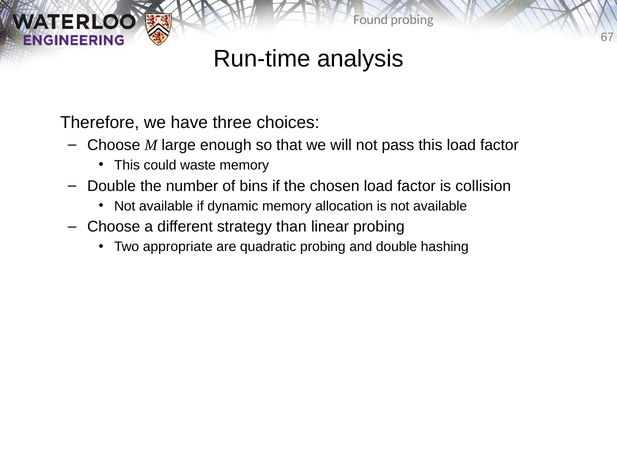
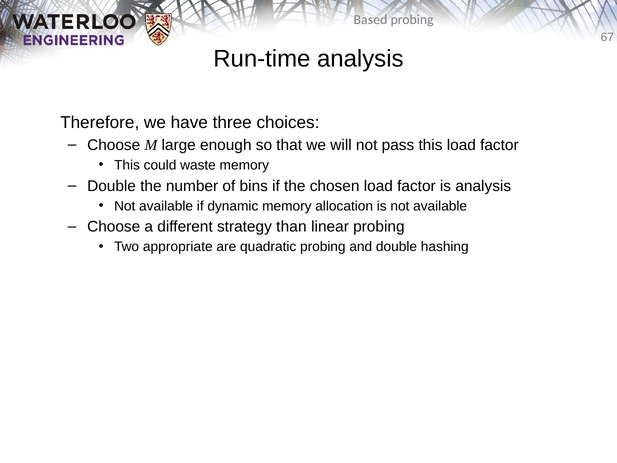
Found: Found -> Based
is collision: collision -> analysis
